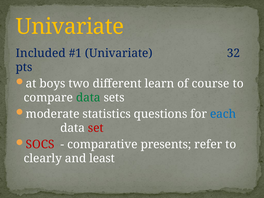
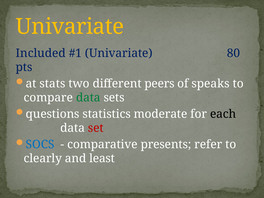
32: 32 -> 80
boys: boys -> stats
learn: learn -> peers
course: course -> speaks
moderate: moderate -> questions
questions: questions -> moderate
each colour: blue -> black
SOCS colour: red -> blue
